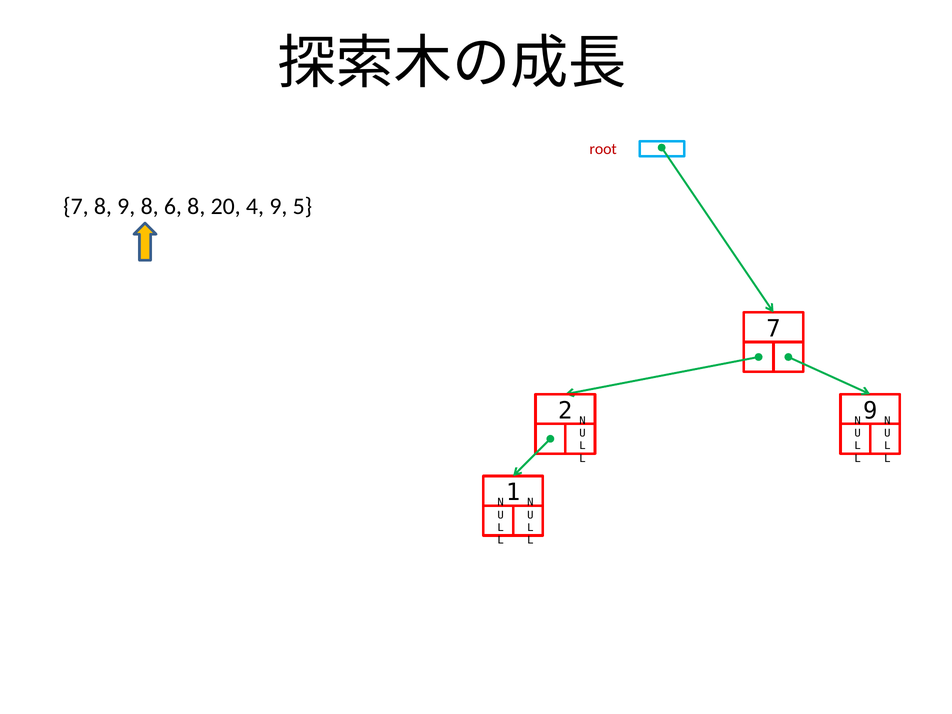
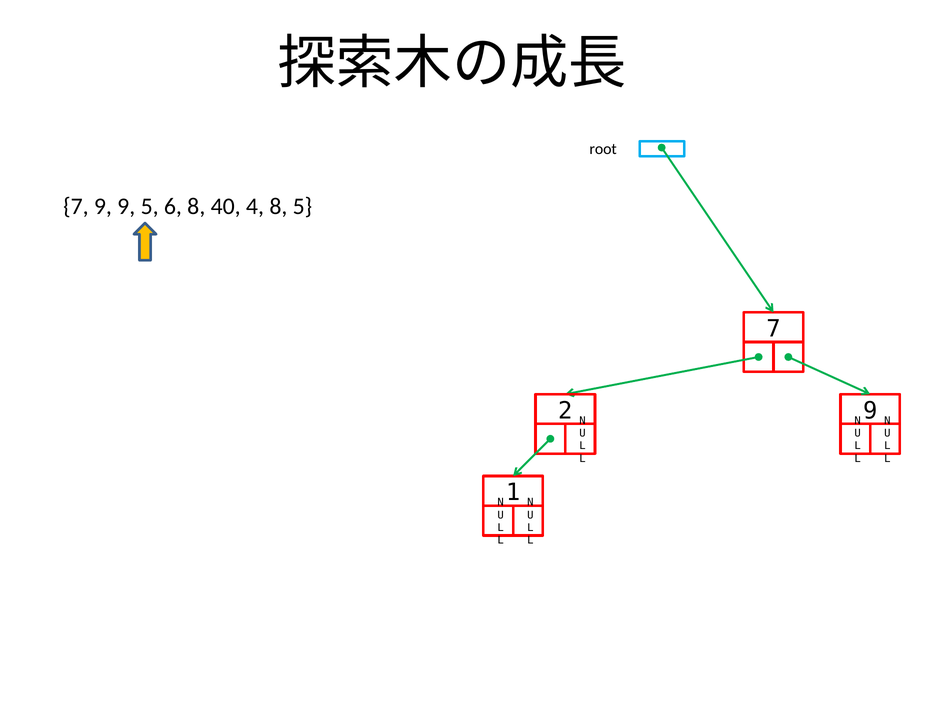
root colour: red -> black
7 8: 8 -> 9
9 8: 8 -> 5
20: 20 -> 40
4 9: 9 -> 8
